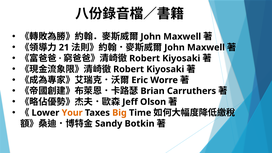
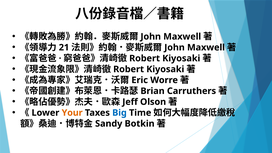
Big colour: orange -> blue
